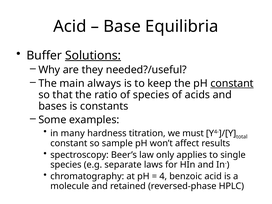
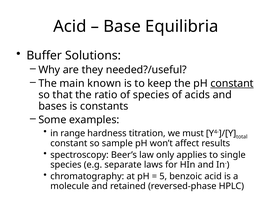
Solutions underline: present -> none
always: always -> known
many: many -> range
4: 4 -> 5
